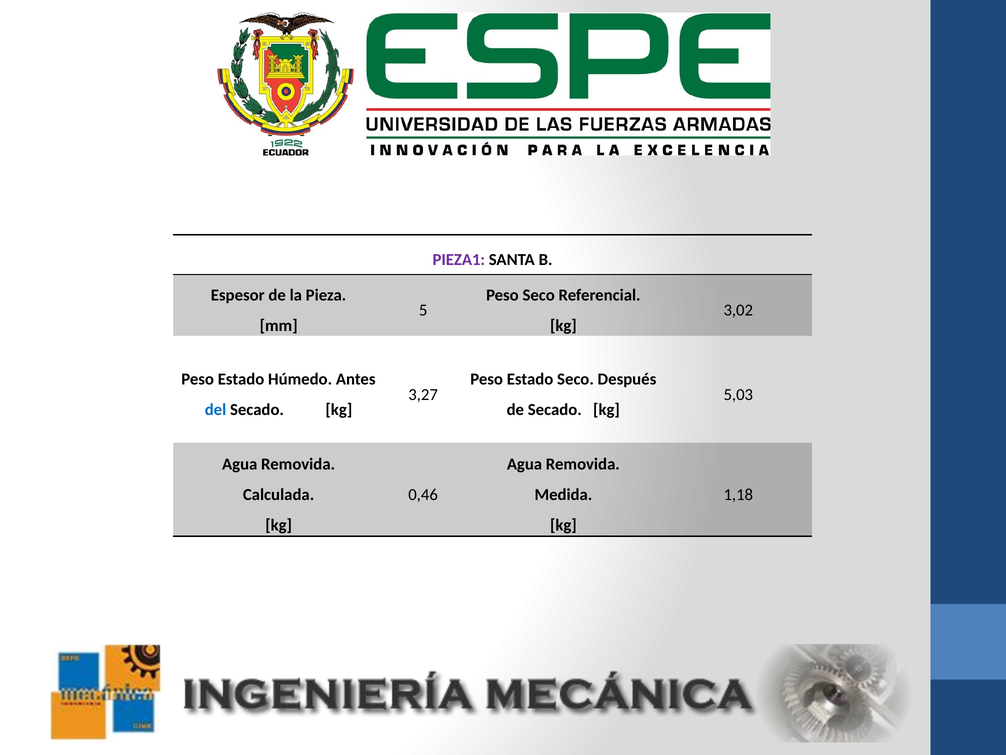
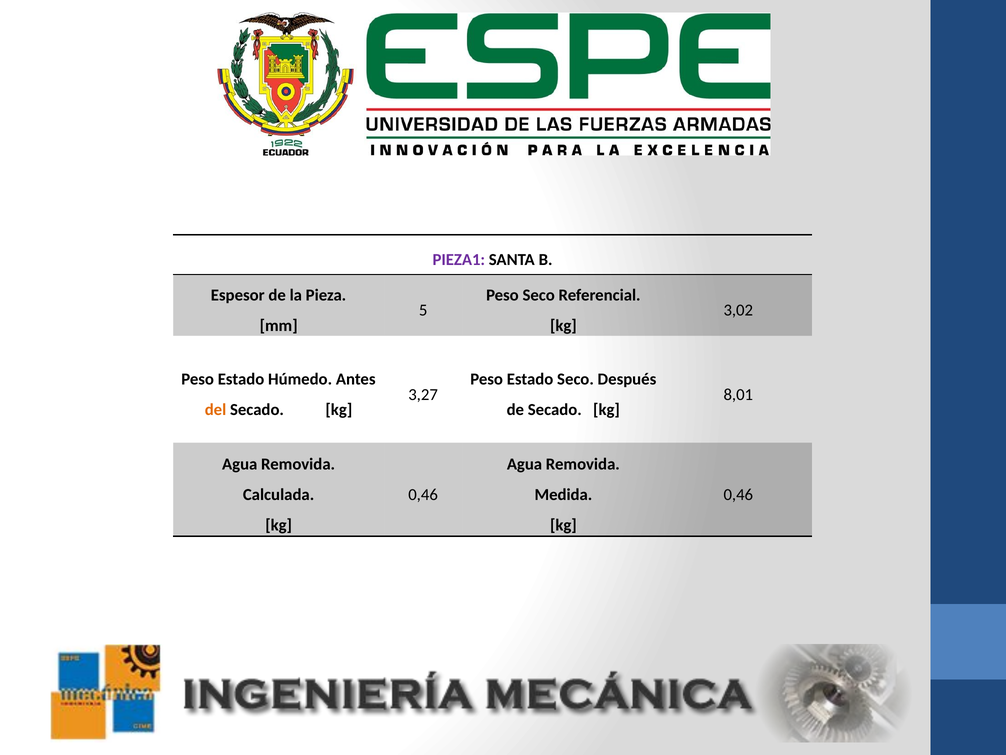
5,03: 5,03 -> 8,01
del colour: blue -> orange
1,18 at (738, 494): 1,18 -> 0,46
